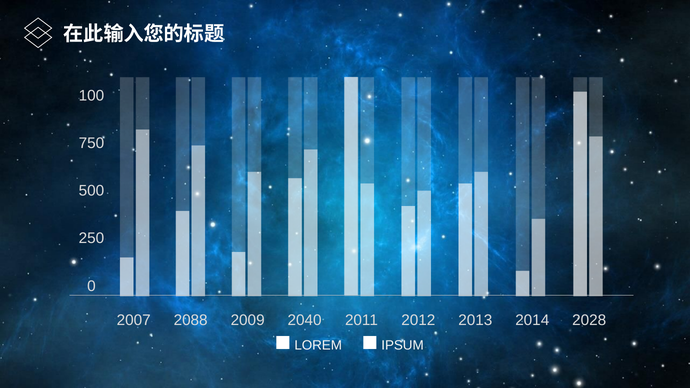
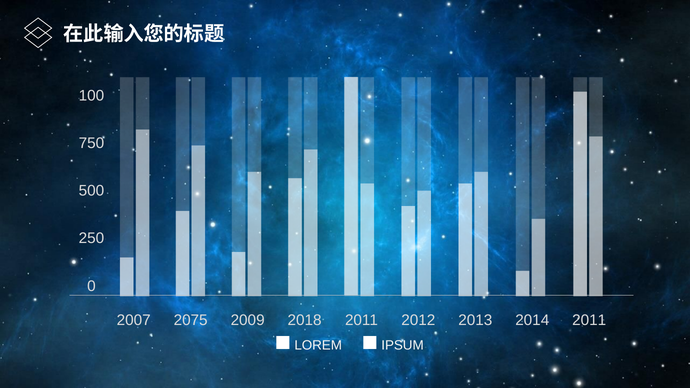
2088: 2088 -> 2075
2040: 2040 -> 2018
2014 2028: 2028 -> 2011
